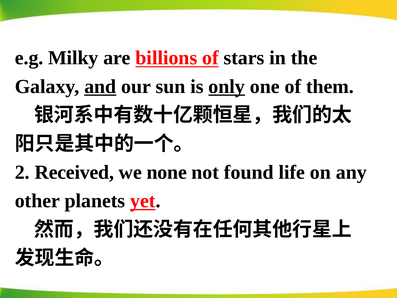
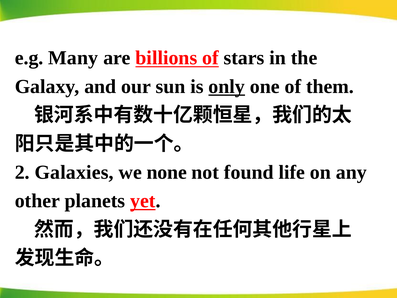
Milky: Milky -> Many
and underline: present -> none
Received: Received -> Galaxies
